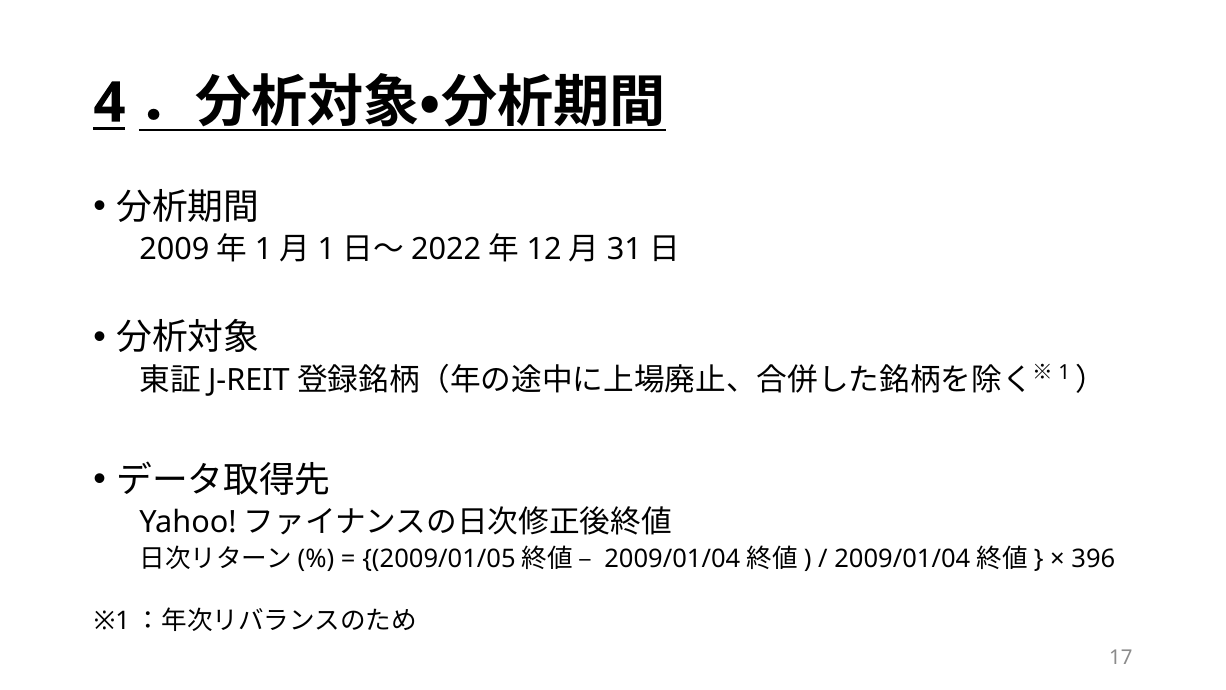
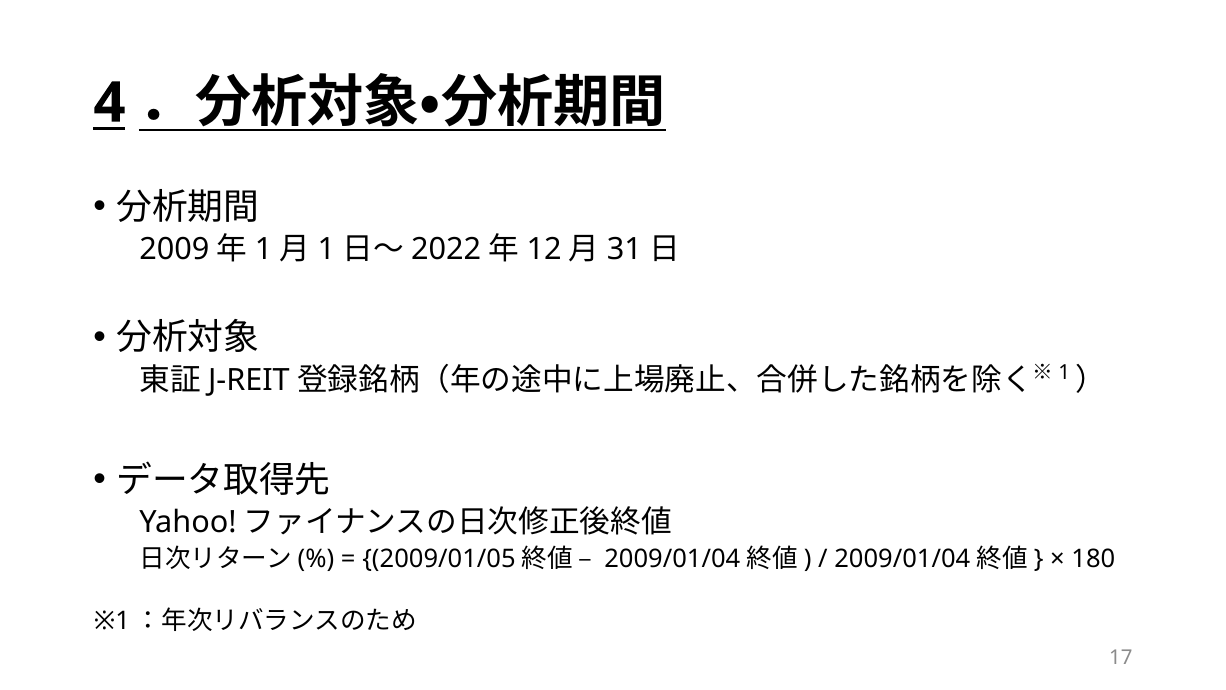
396: 396 -> 180
